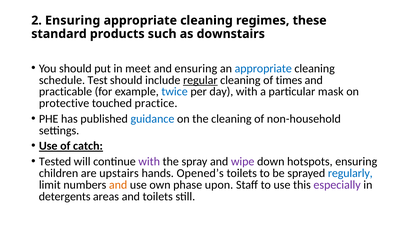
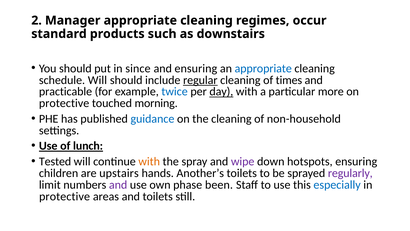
2 Ensuring: Ensuring -> Manager
these: these -> occur
meet: meet -> since
schedule Test: Test -> Will
day underline: none -> present
mask: mask -> more
practice: practice -> morning
catch: catch -> lunch
with at (149, 161) colour: purple -> orange
Opened’s: Opened’s -> Another’s
regularly colour: blue -> purple
and at (118, 185) colour: orange -> purple
upon: upon -> been
especially colour: purple -> blue
detergents at (65, 196): detergents -> protective
